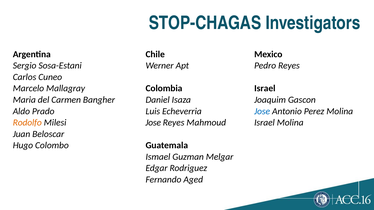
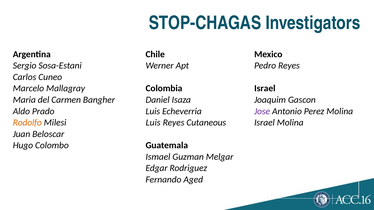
Jose at (262, 111) colour: blue -> purple
Jose at (153, 123): Jose -> Luis
Mahmoud: Mahmoud -> Cutaneous
